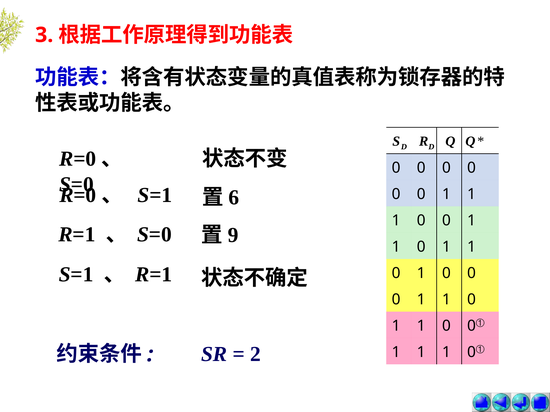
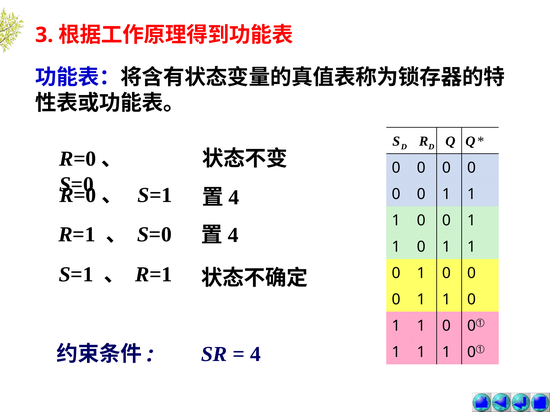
6 at (234, 198): 6 -> 4
9 at (233, 235): 9 -> 4
2 at (256, 355): 2 -> 4
